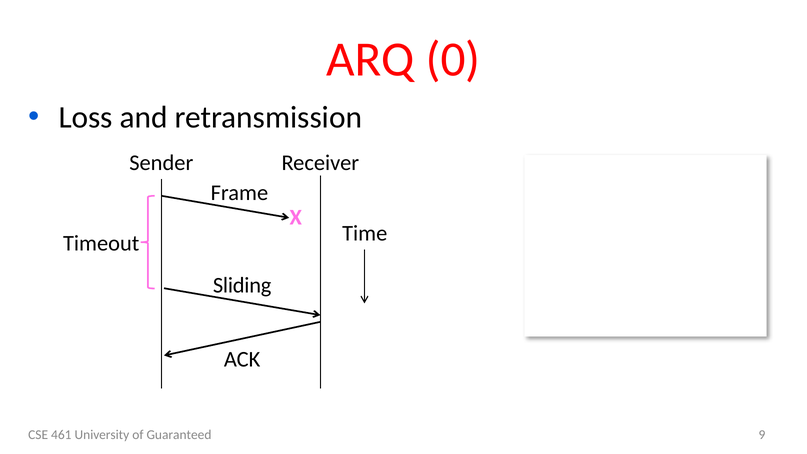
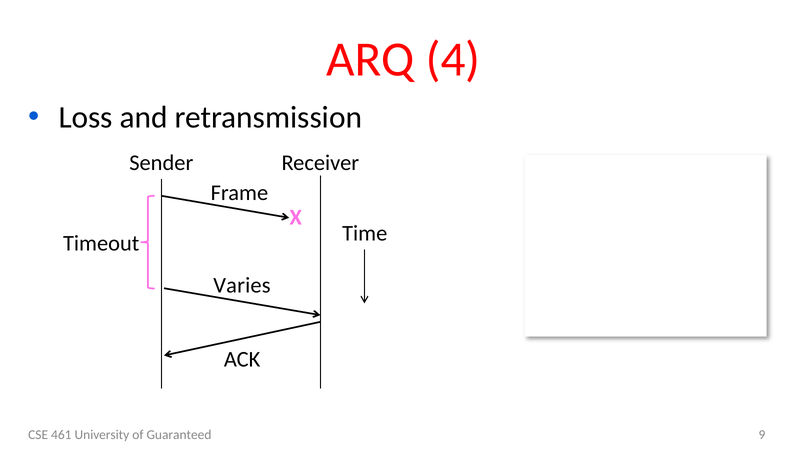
0: 0 -> 4
Sliding: Sliding -> Varies
